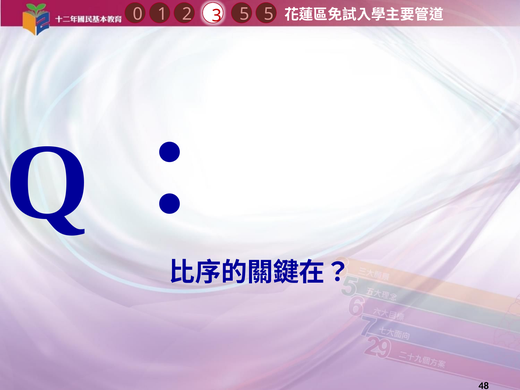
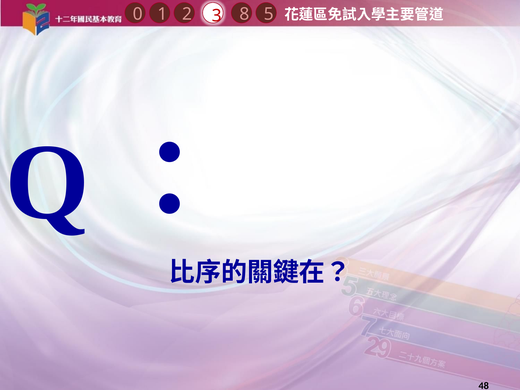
1 5: 5 -> 8
